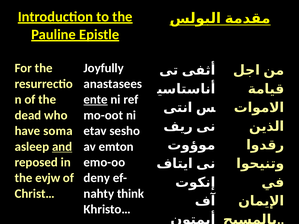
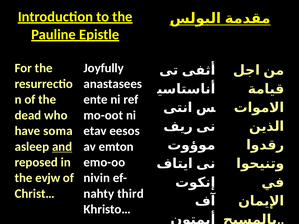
ente underline: present -> none
sesho: sesho -> eesos
deny: deny -> nivin
think: think -> third
